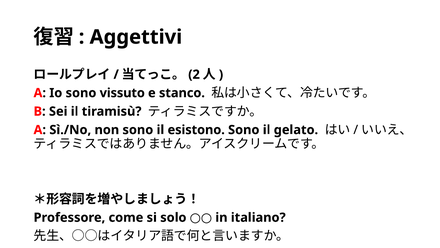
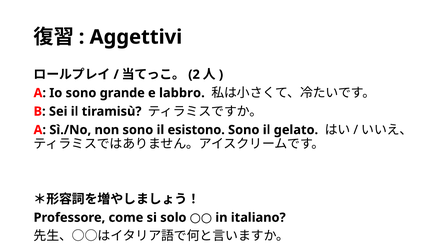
vissuto: vissuto -> grande
stanco: stanco -> labbro
